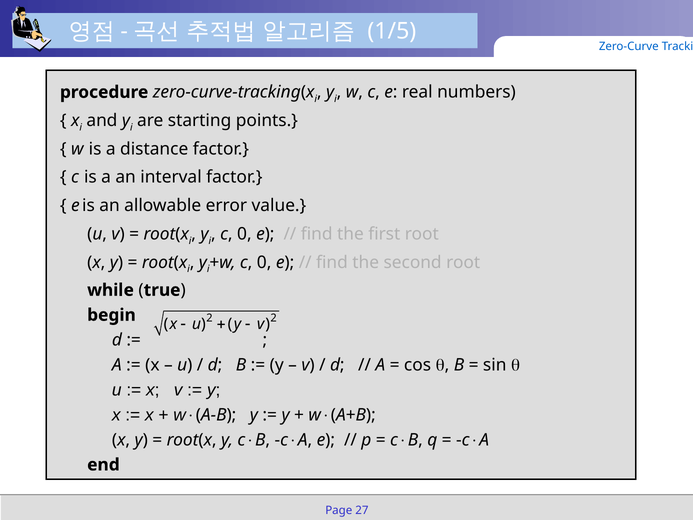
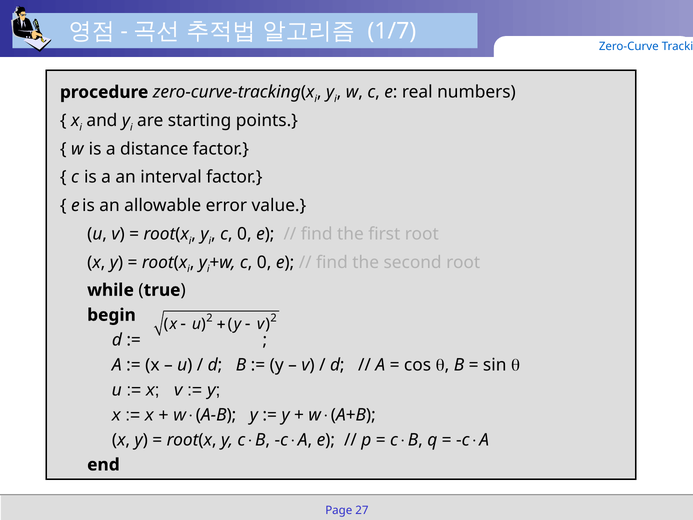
1/5: 1/5 -> 1/7
